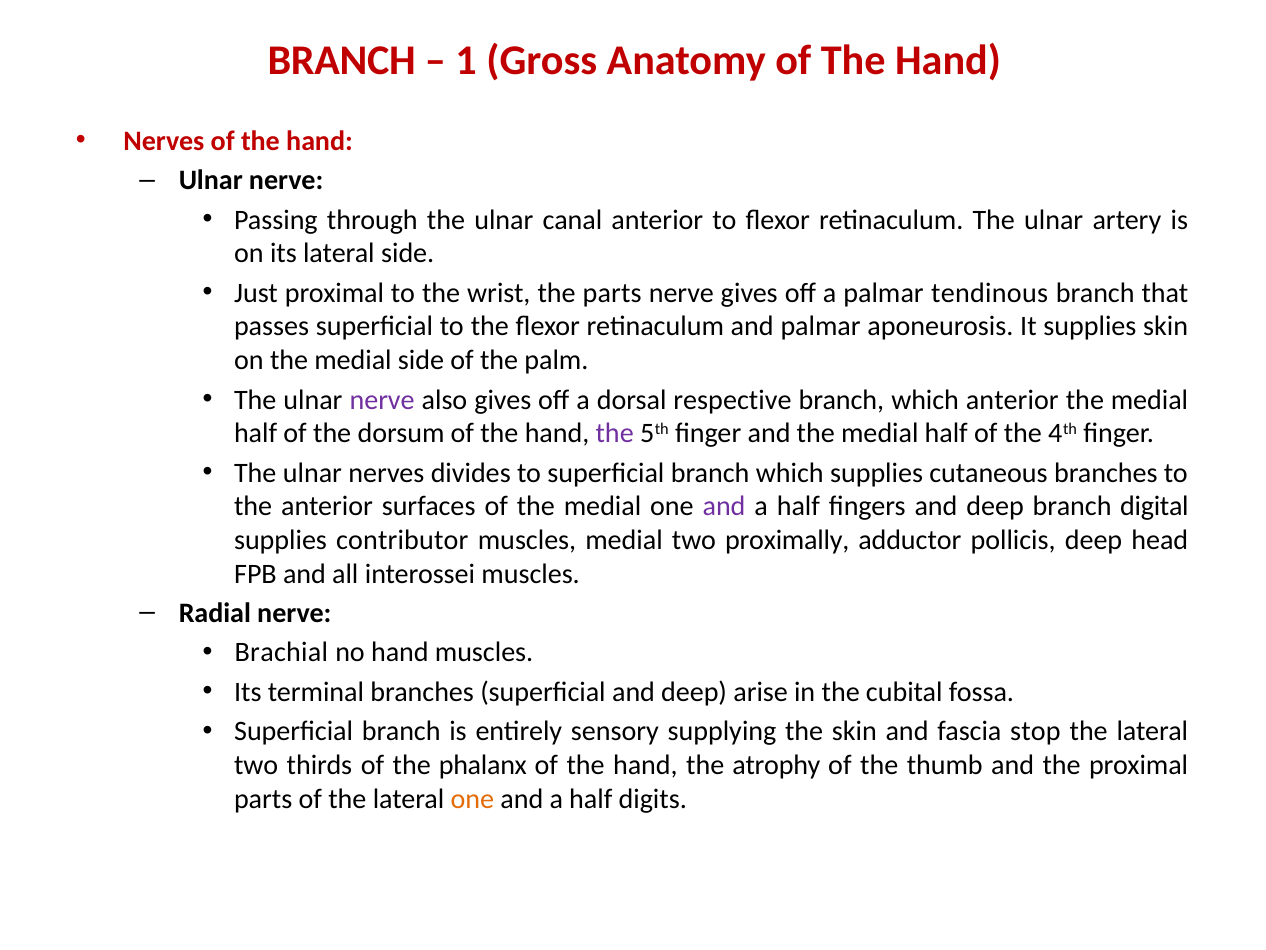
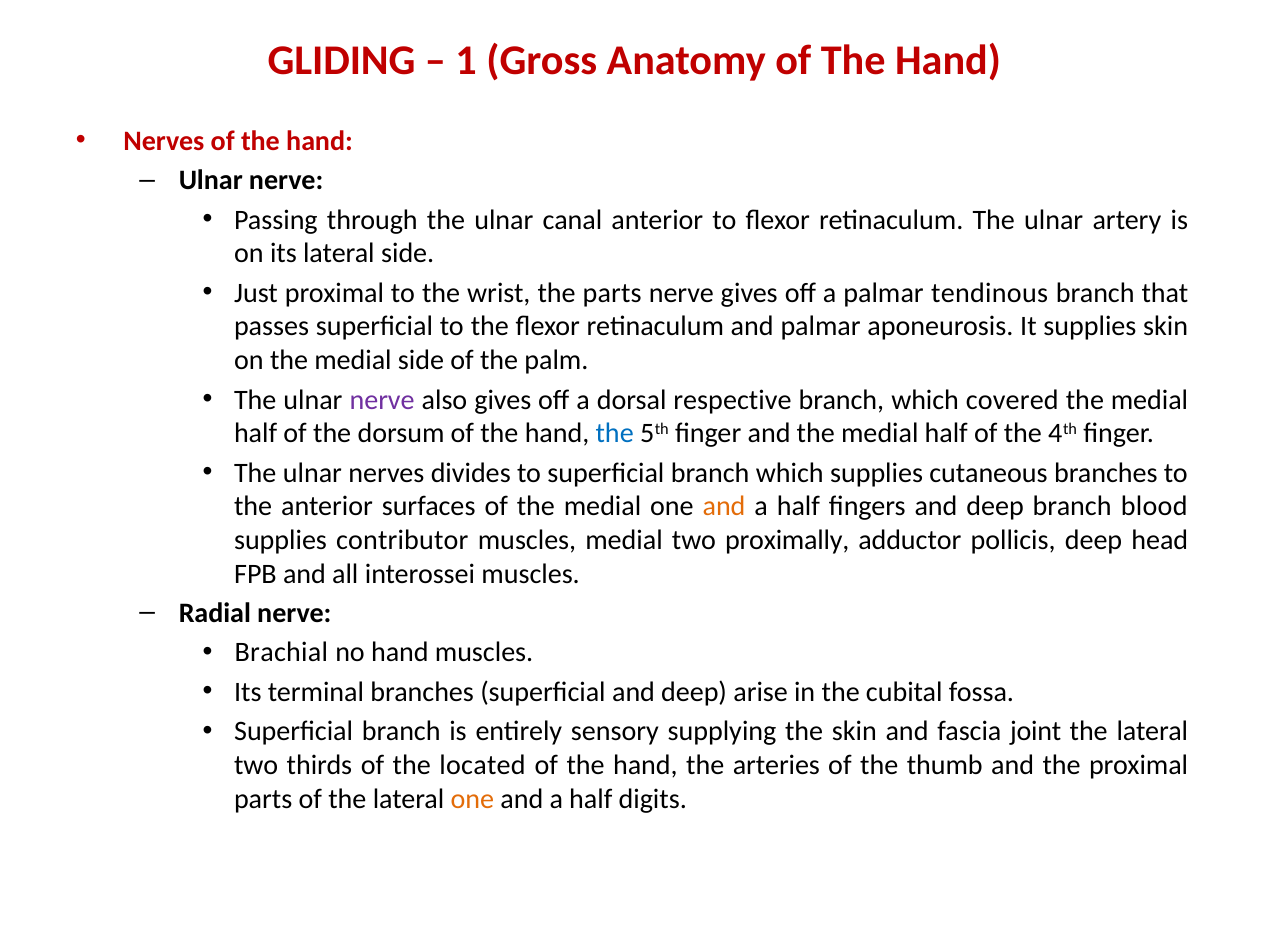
BRANCH at (342, 60): BRANCH -> GLIDING
which anterior: anterior -> covered
the at (615, 433) colour: purple -> blue
and at (724, 506) colour: purple -> orange
digital: digital -> blood
stop: stop -> joint
phalanx: phalanx -> located
atrophy: atrophy -> arteries
